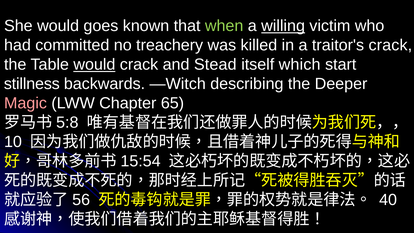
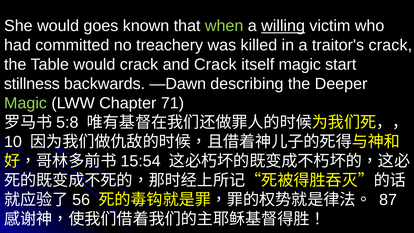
would at (94, 64) underline: present -> none
and Stead: Stead -> Crack
itself which: which -> magic
―Witch: ―Witch -> ―Dawn
Magic at (26, 103) colour: pink -> light green
65: 65 -> 71
40: 40 -> 87
